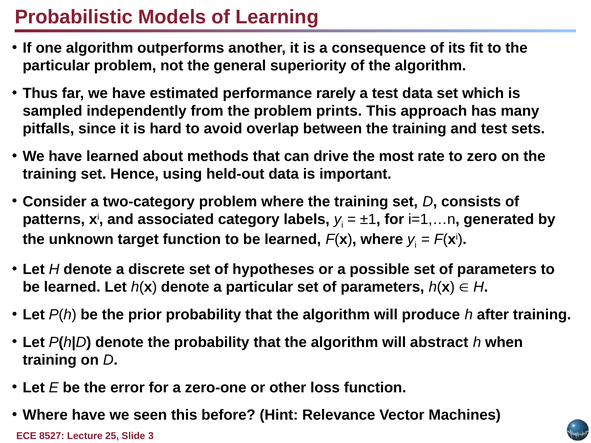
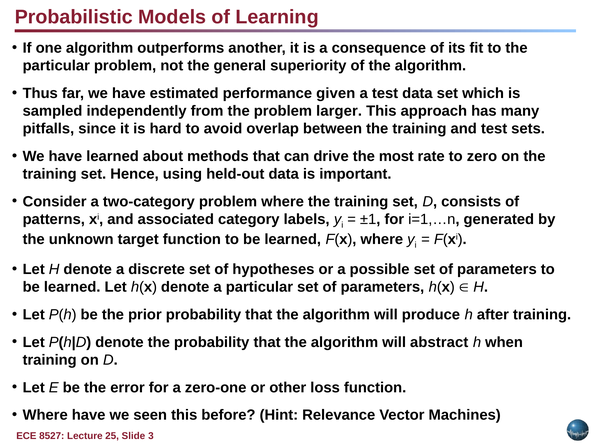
rarely: rarely -> given
prints: prints -> larger
